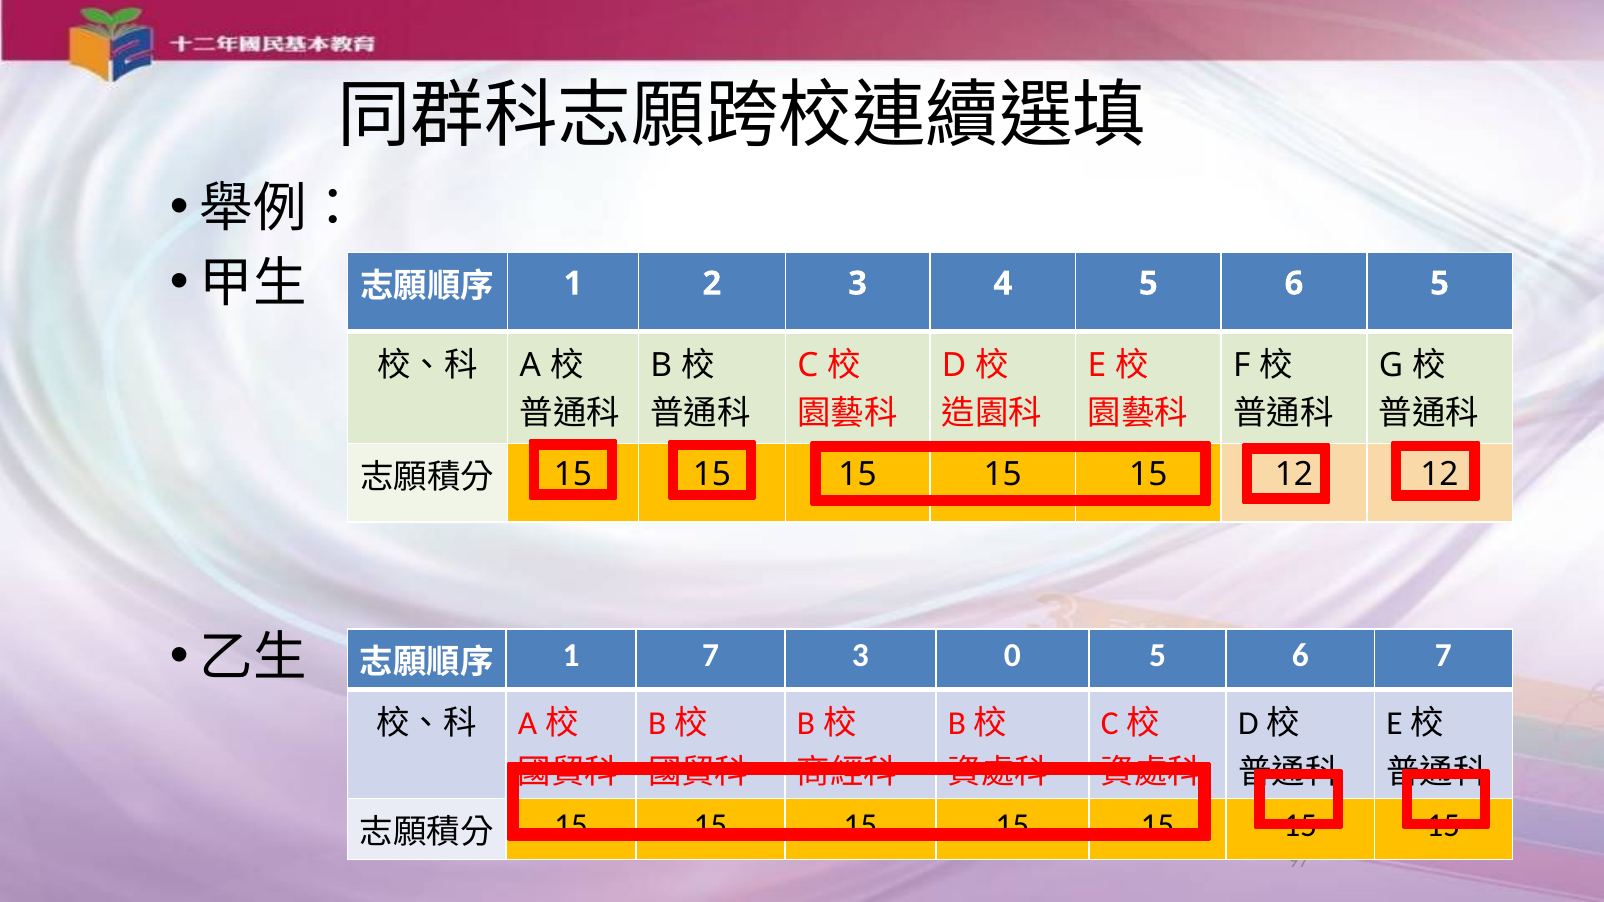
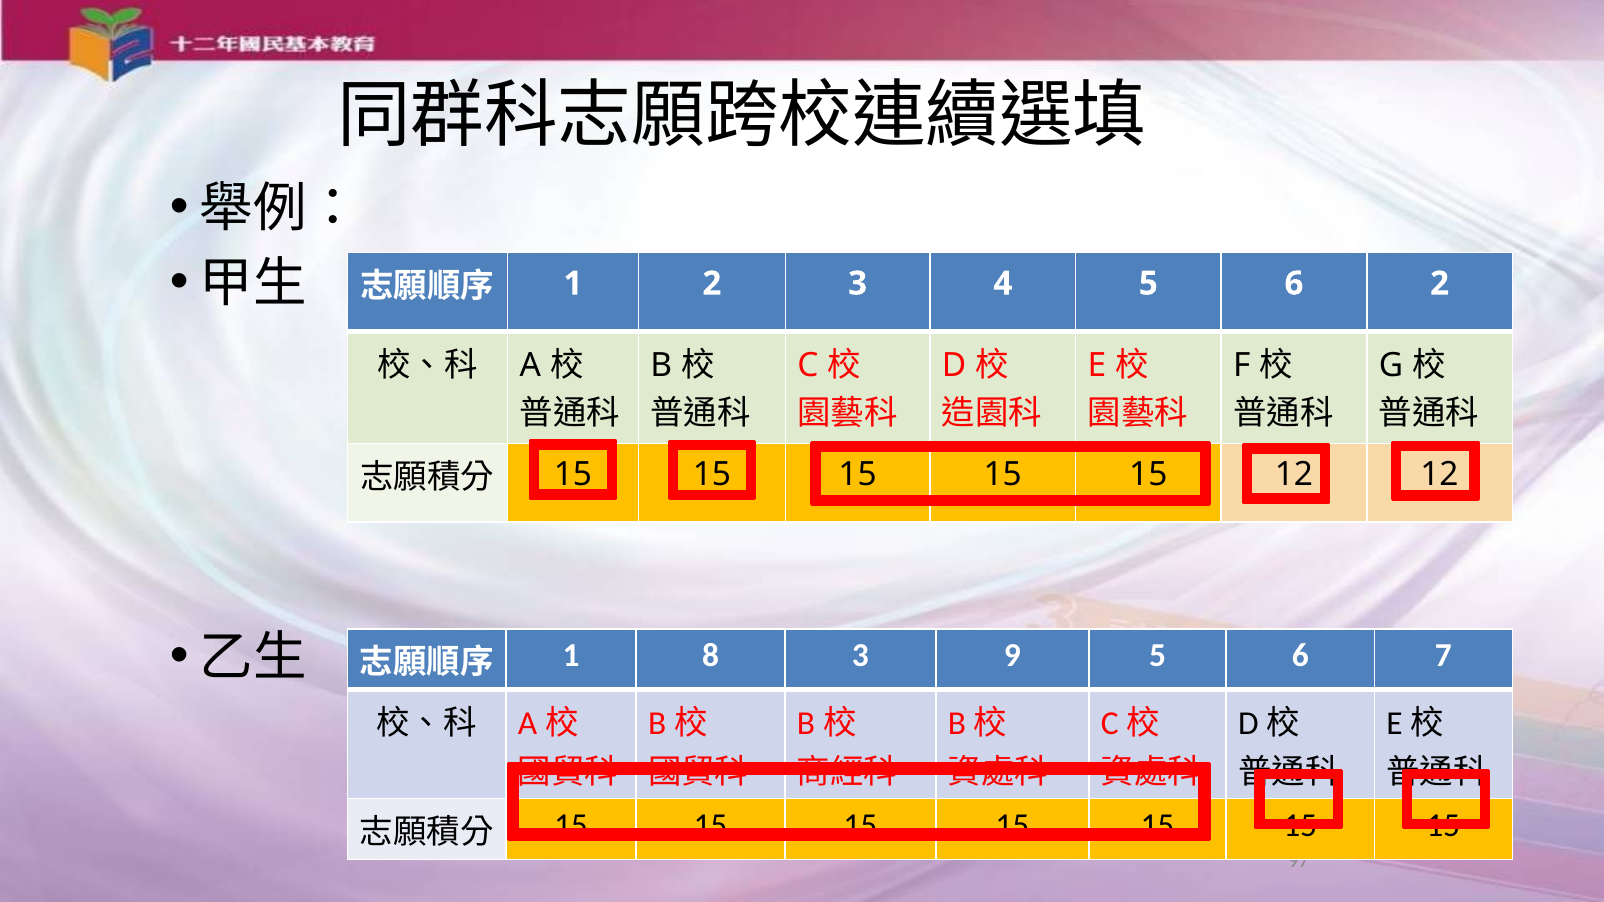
6 5: 5 -> 2
1 7: 7 -> 8
0: 0 -> 9
